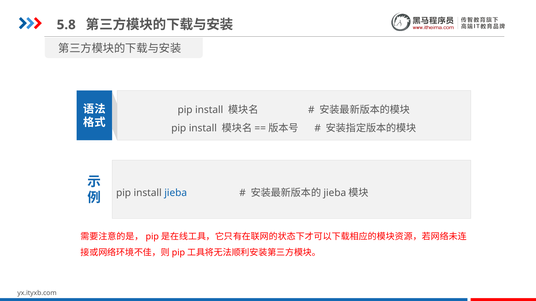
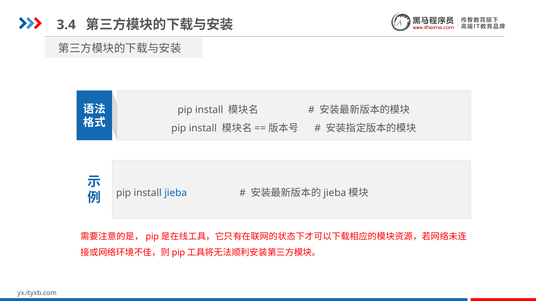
5.8: 5.8 -> 3.4
